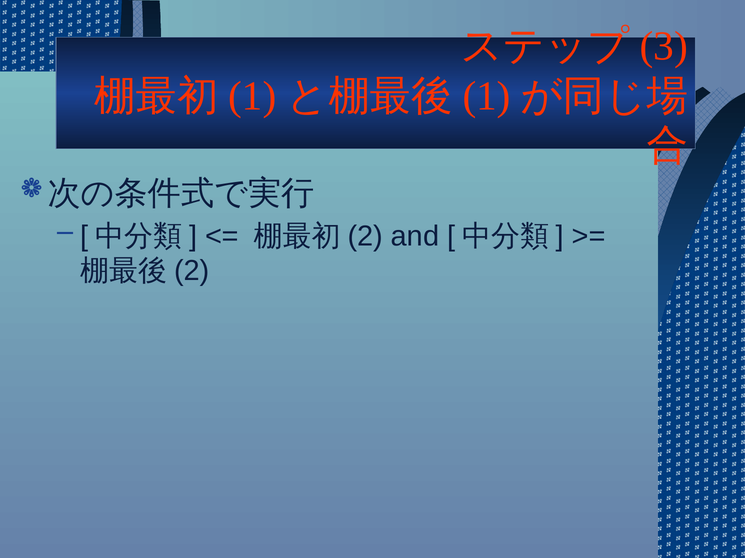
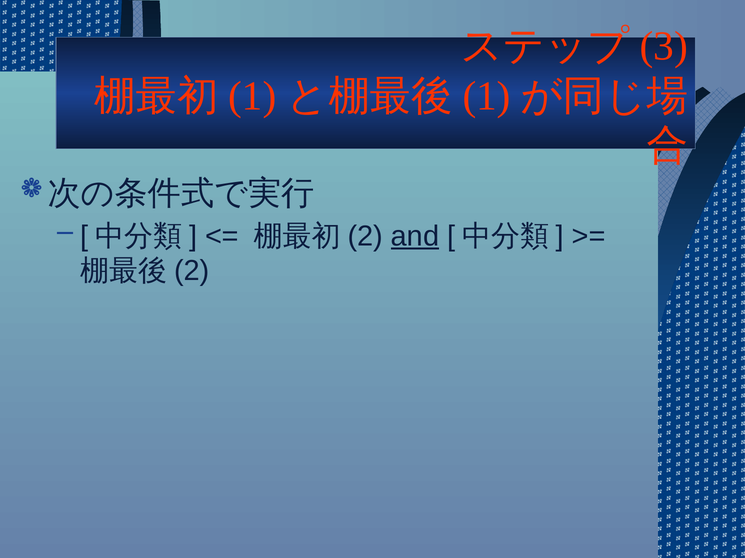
and underline: none -> present
